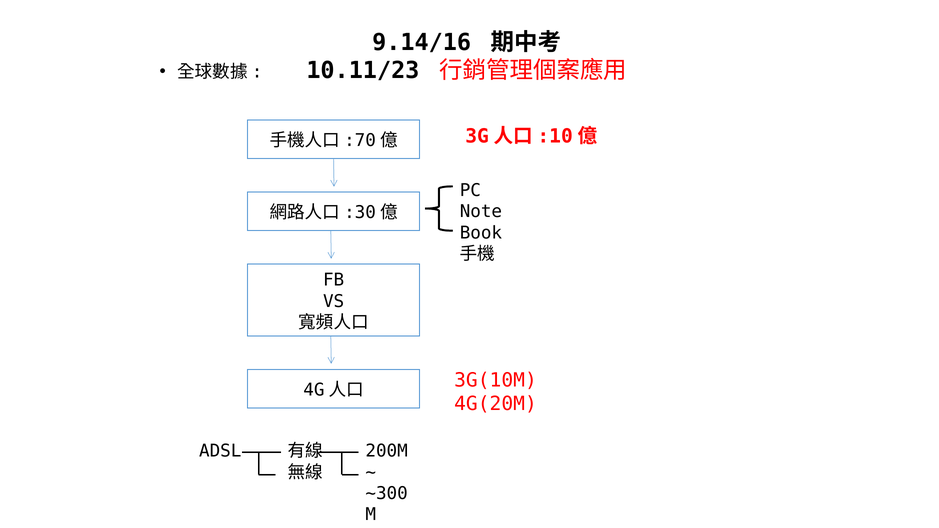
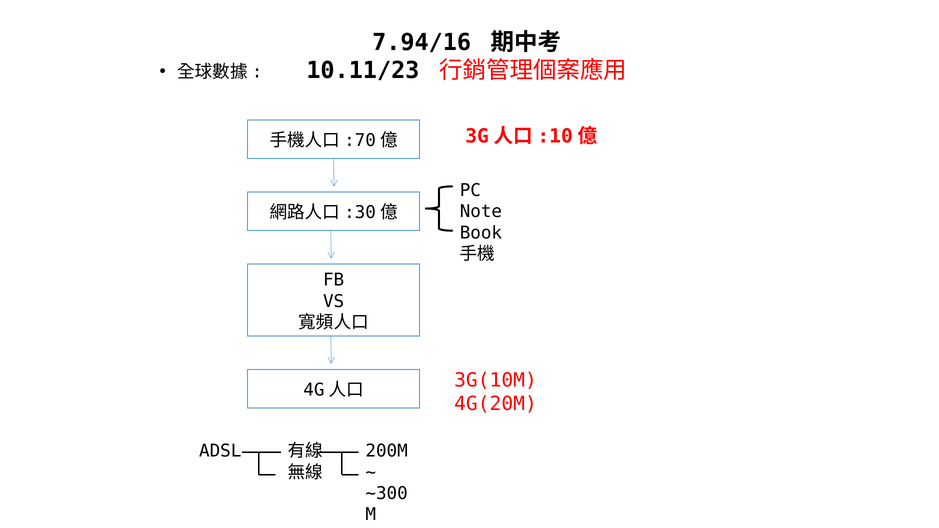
9.14/16: 9.14/16 -> 7.94/16
